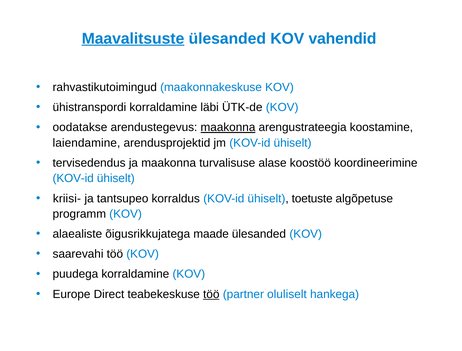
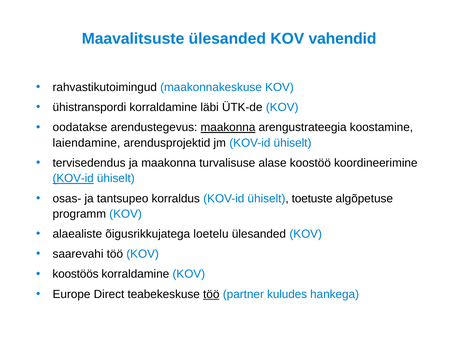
Maavalitsuste underline: present -> none
KOV-id at (73, 179) underline: none -> present
kriisi-: kriisi- -> osas-
maade: maade -> loetelu
puudega: puudega -> koostöös
oluliselt: oluliselt -> kuludes
